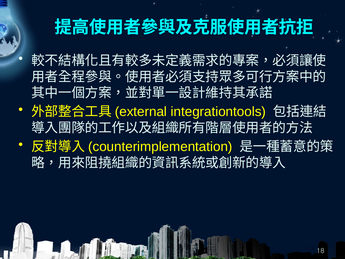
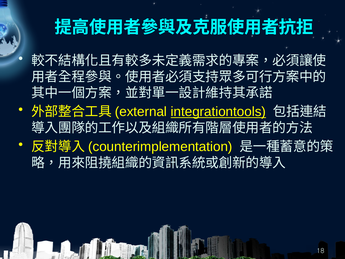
integrationtools underline: none -> present
